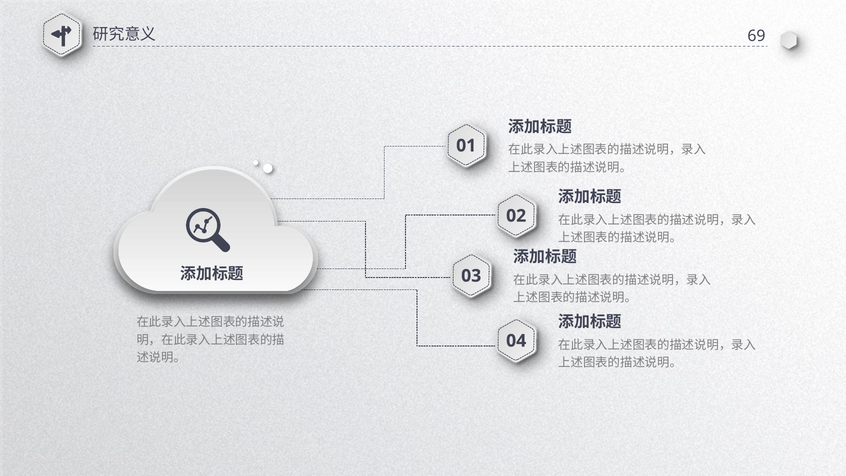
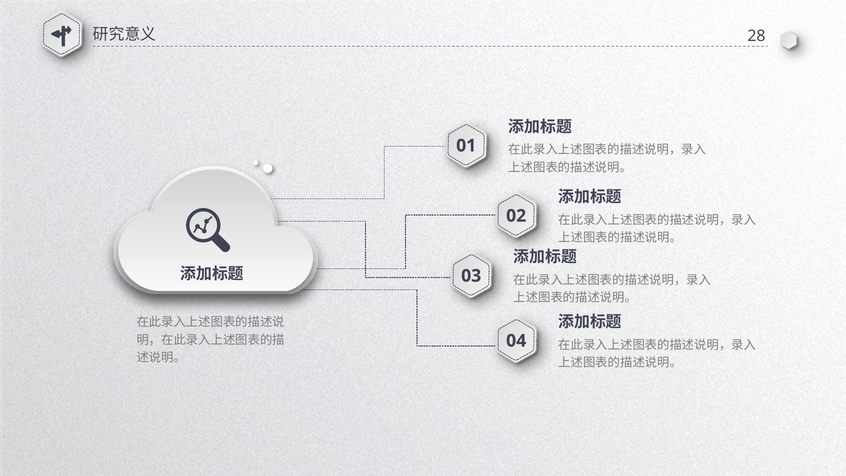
69: 69 -> 28
